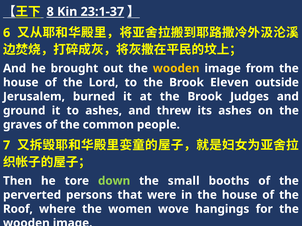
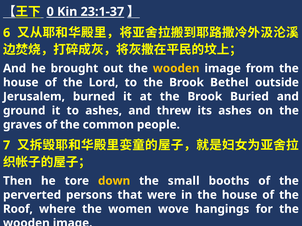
8: 8 -> 0
Eleven: Eleven -> Bethel
Judges: Judges -> Buried
down colour: light green -> yellow
